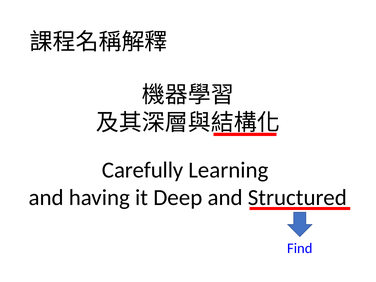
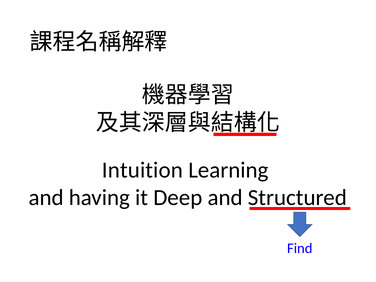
Carefully: Carefully -> Intuition
